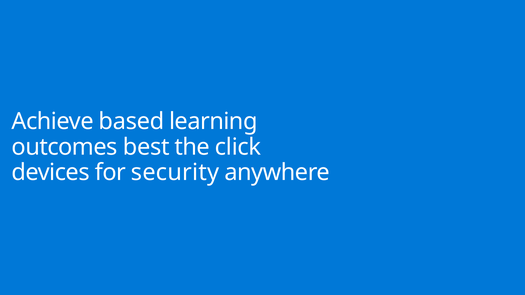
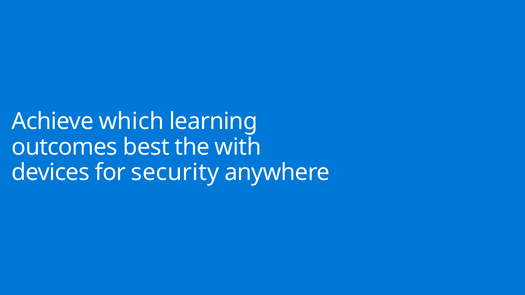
based: based -> which
click: click -> with
